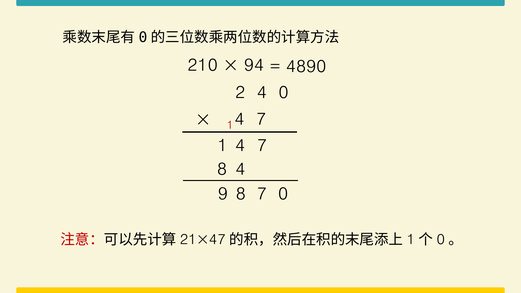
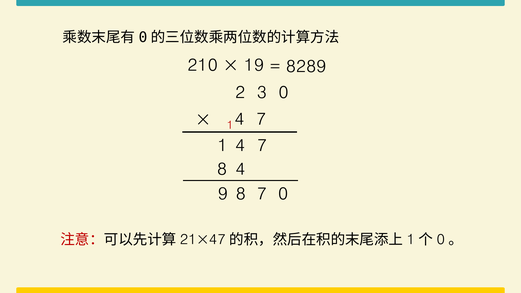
94: 94 -> 19
4890: 4890 -> 8289
2 4: 4 -> 3
